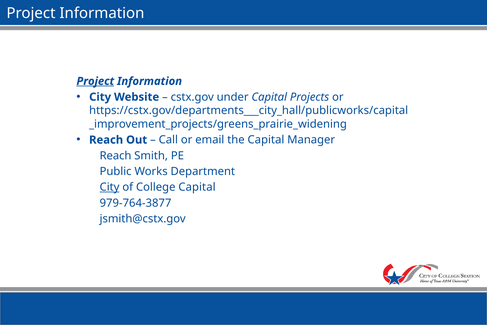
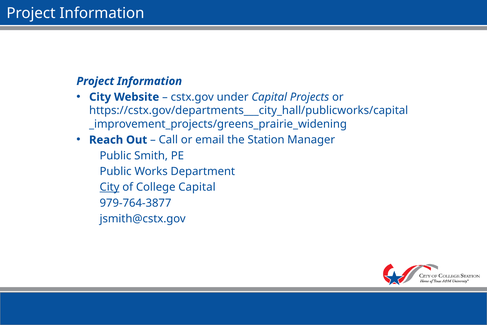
Project at (95, 81) underline: present -> none
the Capital: Capital -> Station
Reach at (116, 156): Reach -> Public
